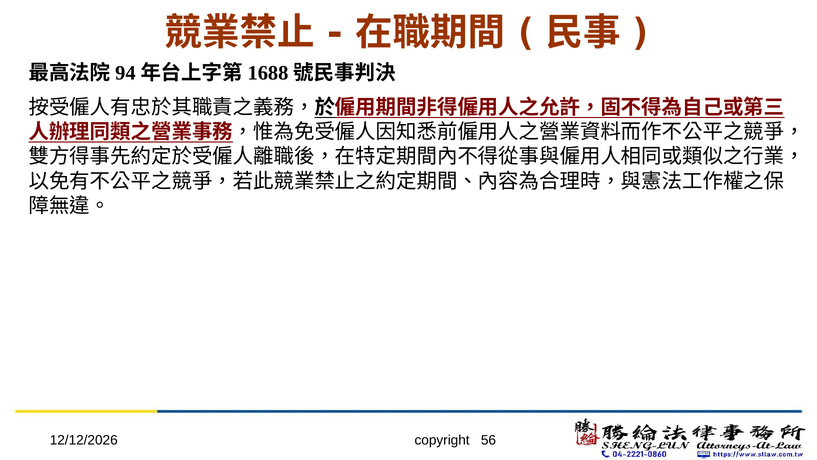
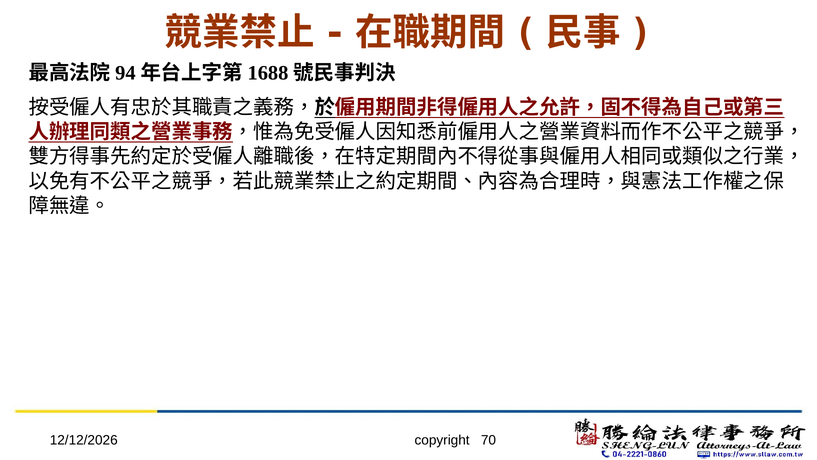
56: 56 -> 70
